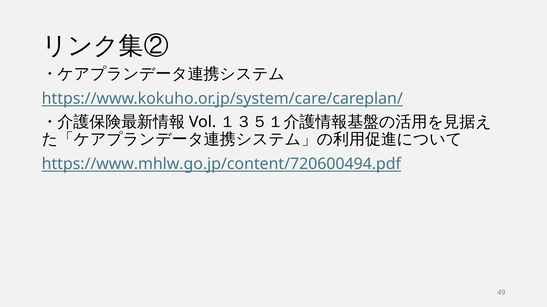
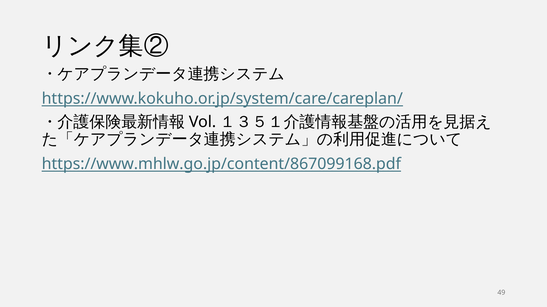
https://www.mhlw.go.jp/content/720600494.pdf: https://www.mhlw.go.jp/content/720600494.pdf -> https://www.mhlw.go.jp/content/867099168.pdf
